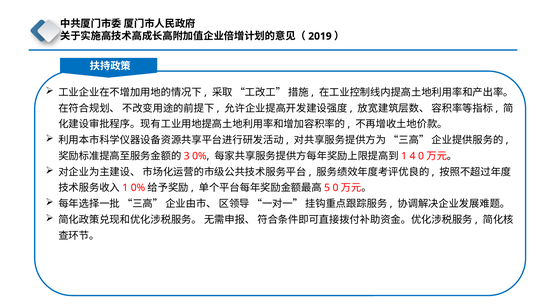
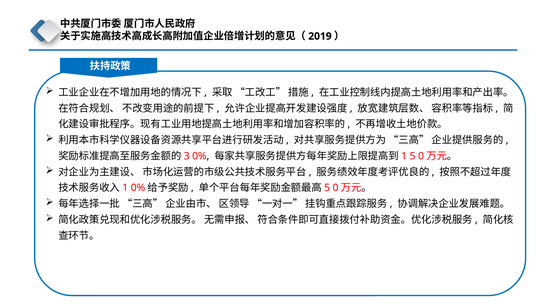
4: 4 -> 5
